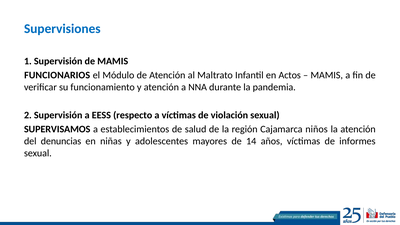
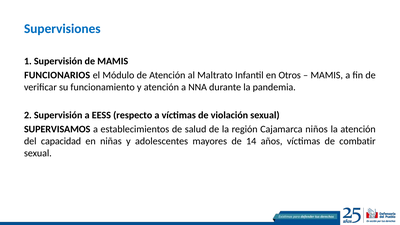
Actos: Actos -> Otros
denuncias: denuncias -> capacidad
informes: informes -> combatir
